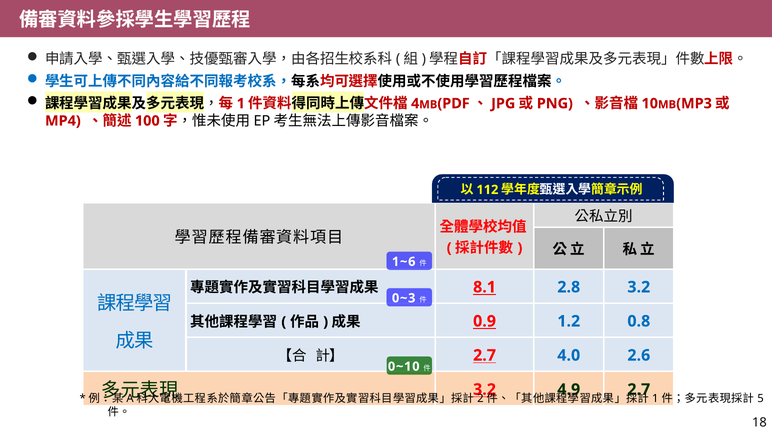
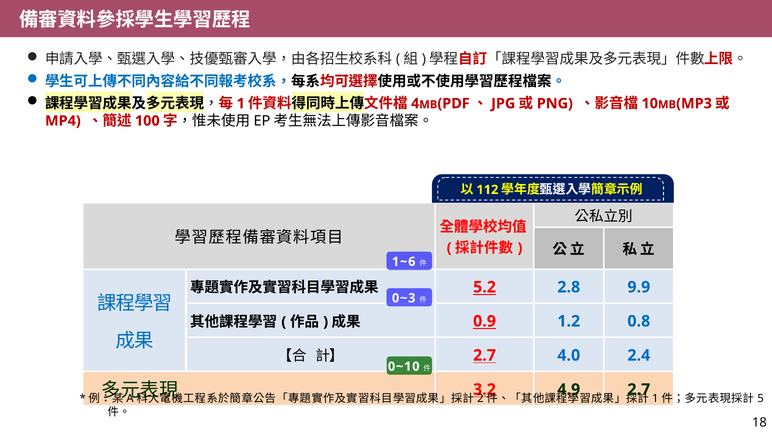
8.1: 8.1 -> 5.2
2.8 3.2: 3.2 -> 9.9
2.6: 2.6 -> 2.4
